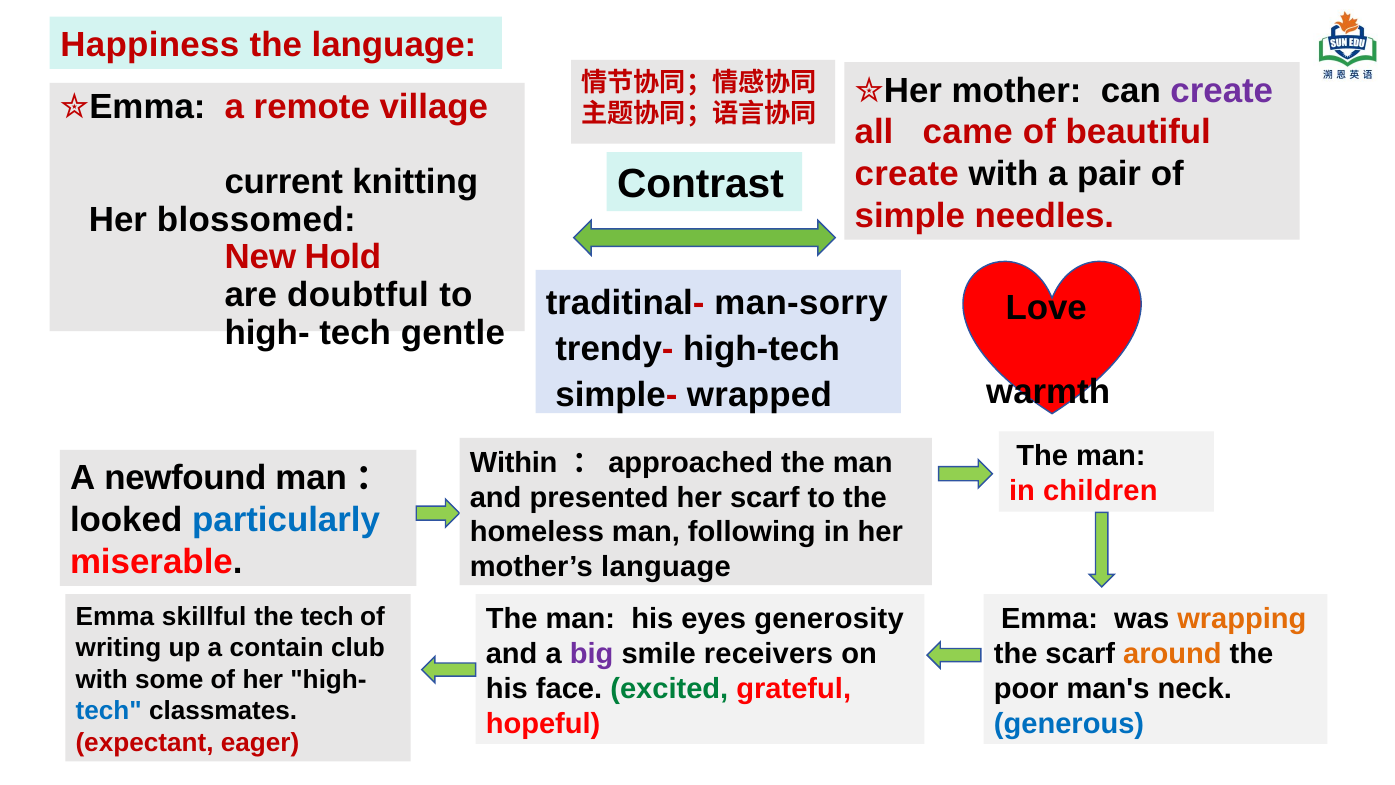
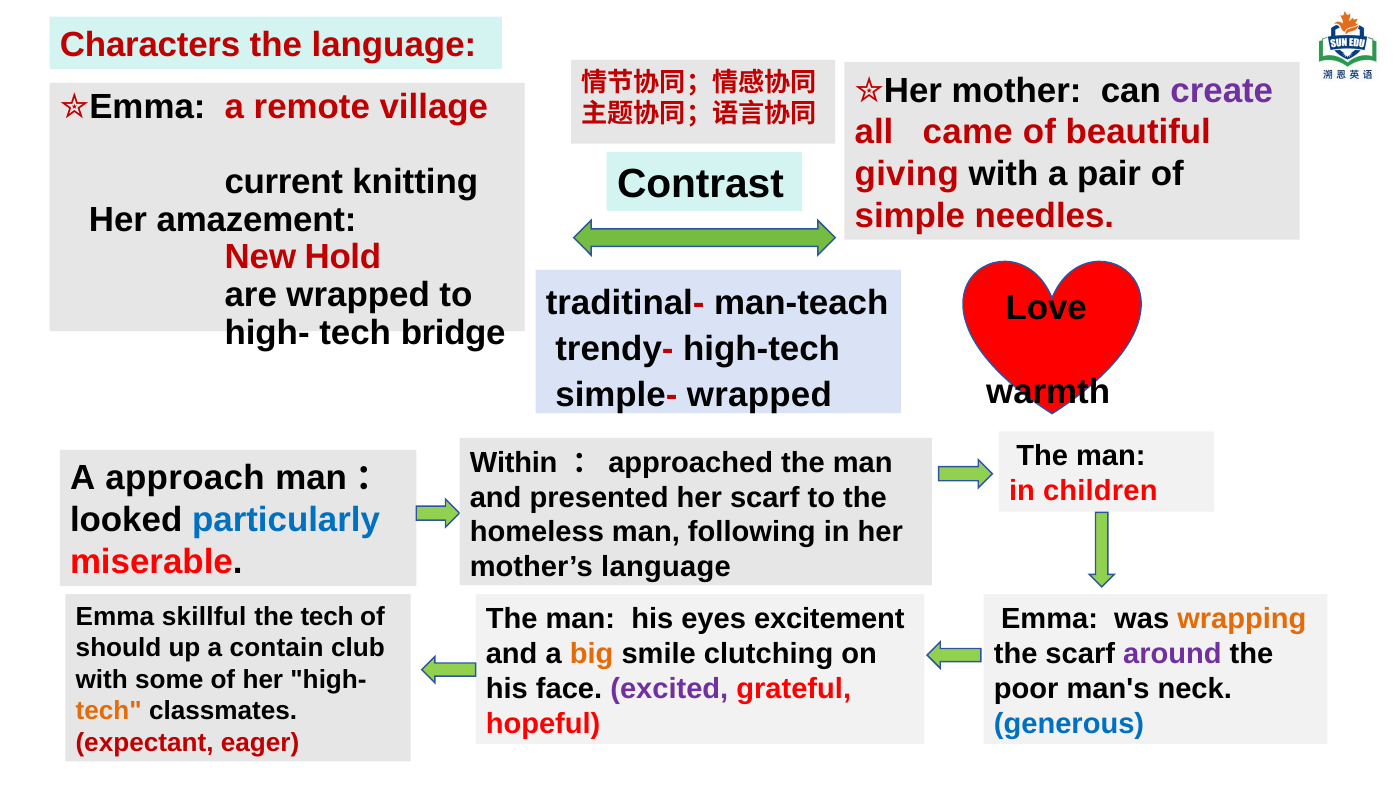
Happiness: Happiness -> Characters
create at (907, 174): create -> giving
blossomed: blossomed -> amazement
are doubtful: doubtful -> wrapped
man-sorry: man-sorry -> man-teach
gentle: gentle -> bridge
newfound: newfound -> approach
generosity: generosity -> excitement
writing: writing -> should
big colour: purple -> orange
receivers: receivers -> clutching
around colour: orange -> purple
excited colour: green -> purple
tech at (109, 711) colour: blue -> orange
